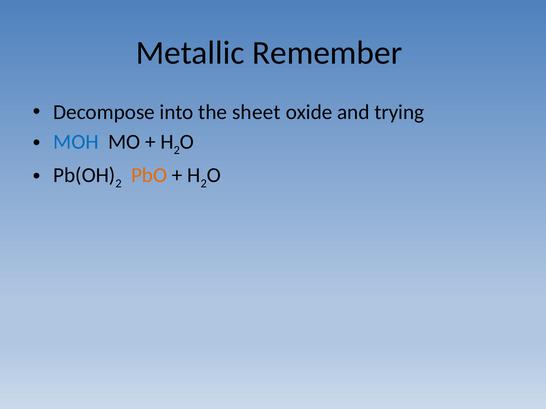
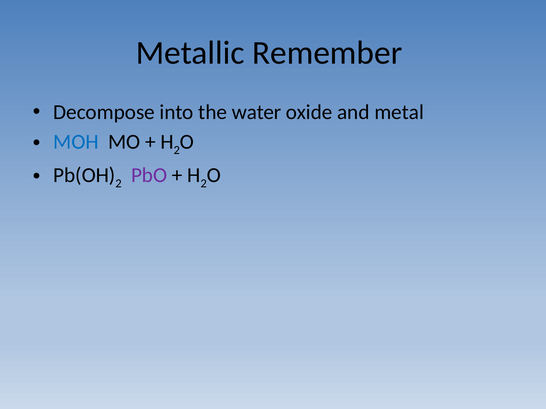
sheet: sheet -> water
trying: trying -> metal
PbO colour: orange -> purple
